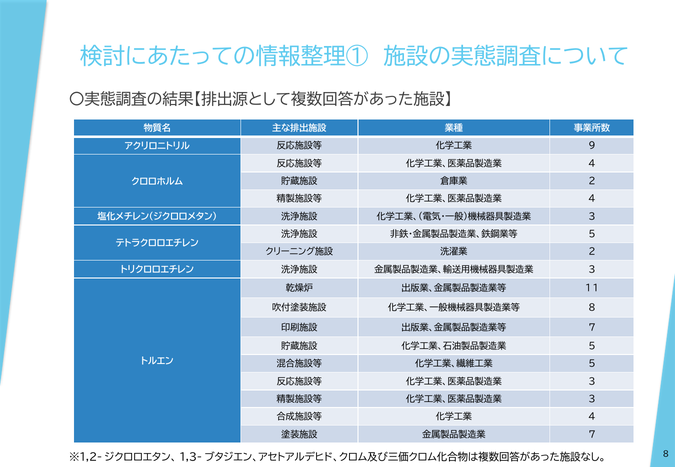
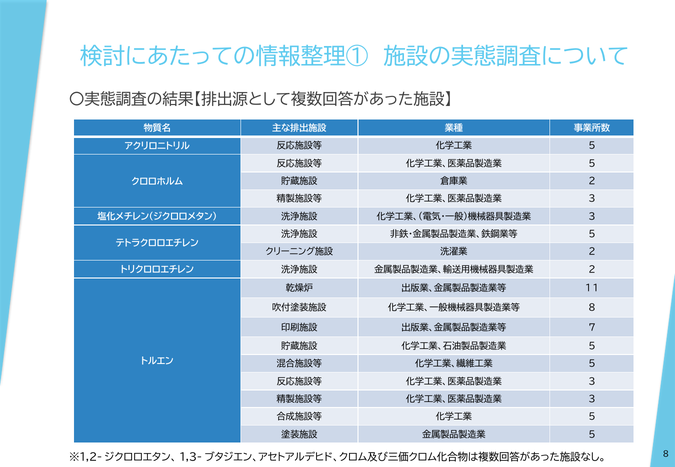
9 at (592, 146): 9 -> 5
4 at (592, 164): 4 -> 5
4 at (592, 199): 4 -> 3
3: 3 -> 2
4 at (592, 417): 4 -> 5
7 at (592, 435): 7 -> 5
